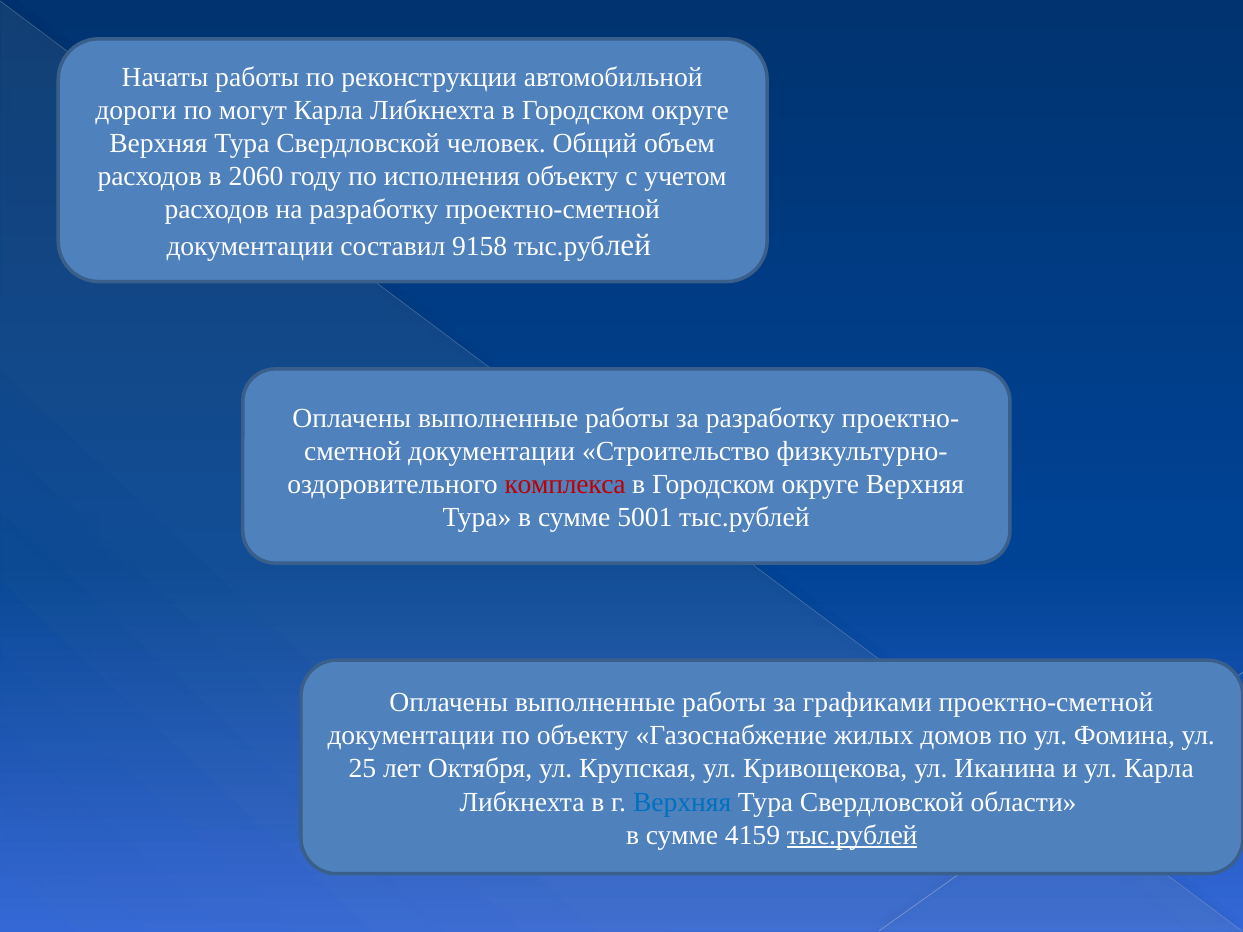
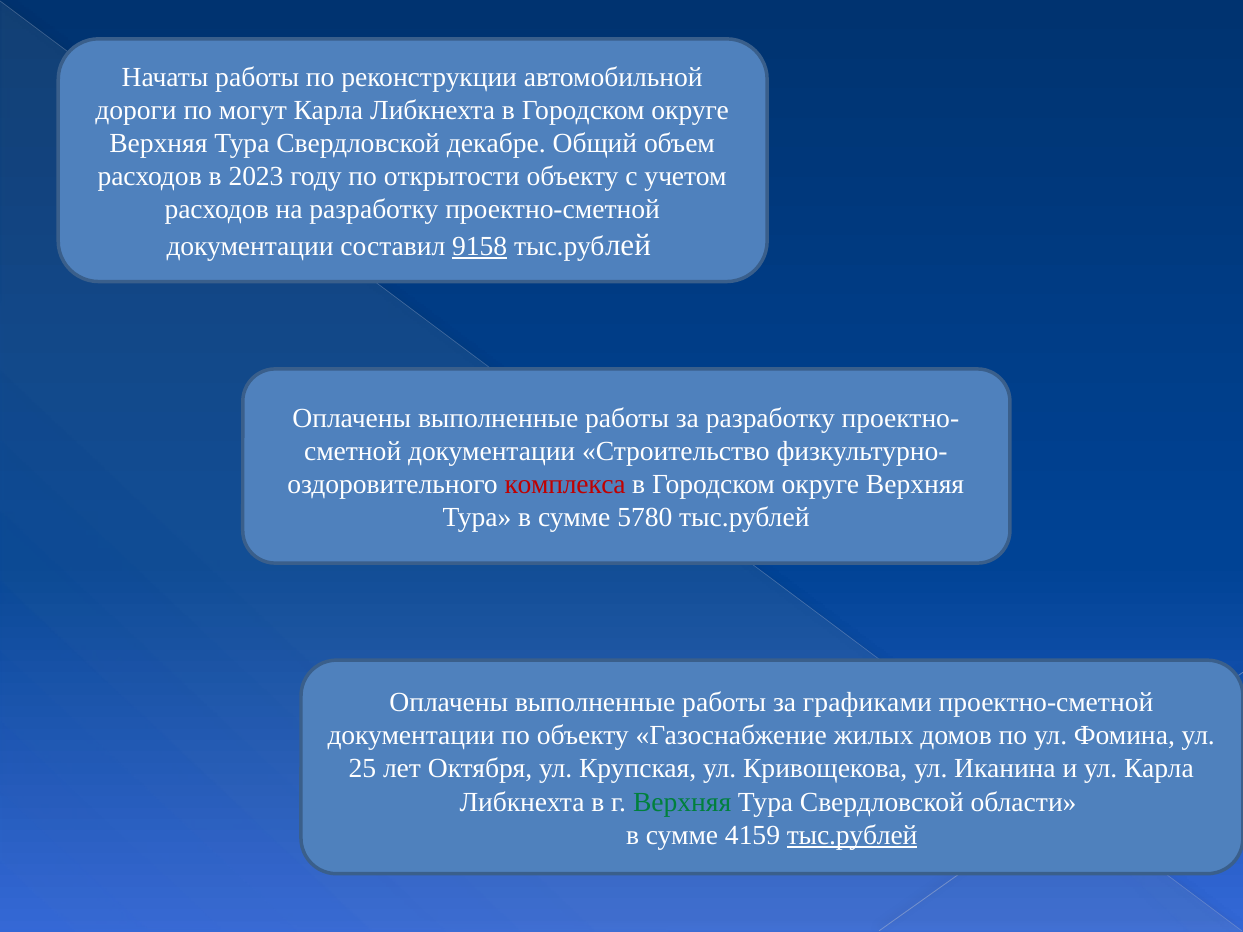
человек: человек -> декабре
2060: 2060 -> 2023
исполнения: исполнения -> открытости
9158 underline: none -> present
5001: 5001 -> 5780
Верхняя at (682, 802) colour: blue -> green
